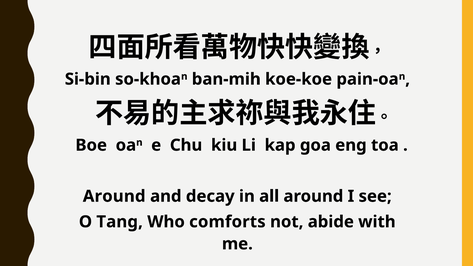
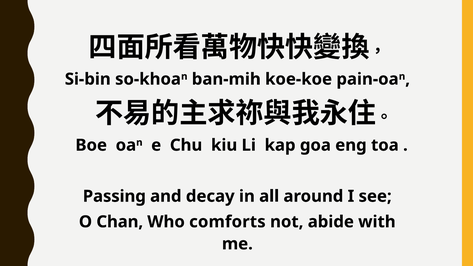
Around at (114, 196): Around -> Passing
Tang: Tang -> Chan
